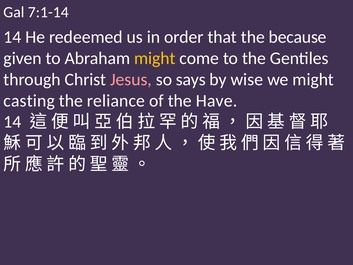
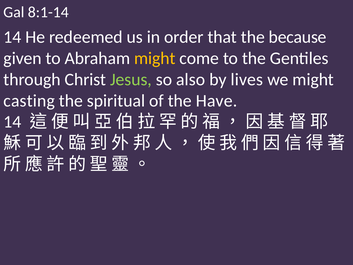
7:1-14: 7:1-14 -> 8:1-14
Jesus colour: pink -> light green
says: says -> also
wise: wise -> lives
reliance: reliance -> spiritual
